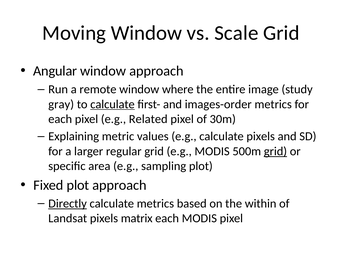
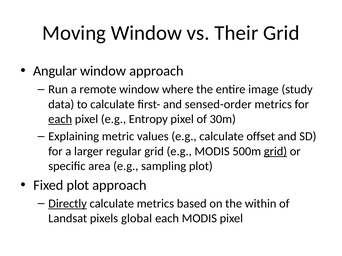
Scale: Scale -> Their
gray: gray -> data
calculate at (112, 104) underline: present -> none
images-order: images-order -> sensed-order
each at (60, 119) underline: none -> present
Related: Related -> Entropy
calculate pixels: pixels -> offset
matrix: matrix -> global
